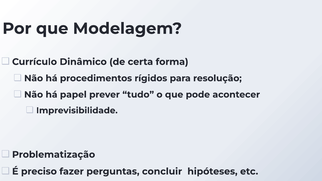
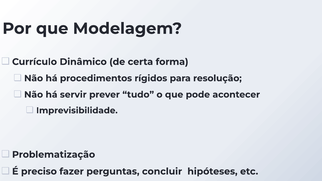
papel: papel -> servir
